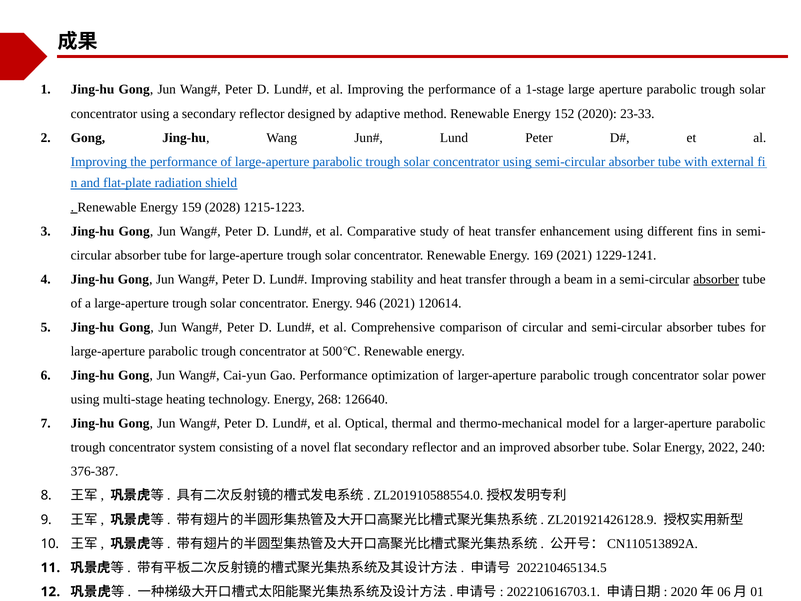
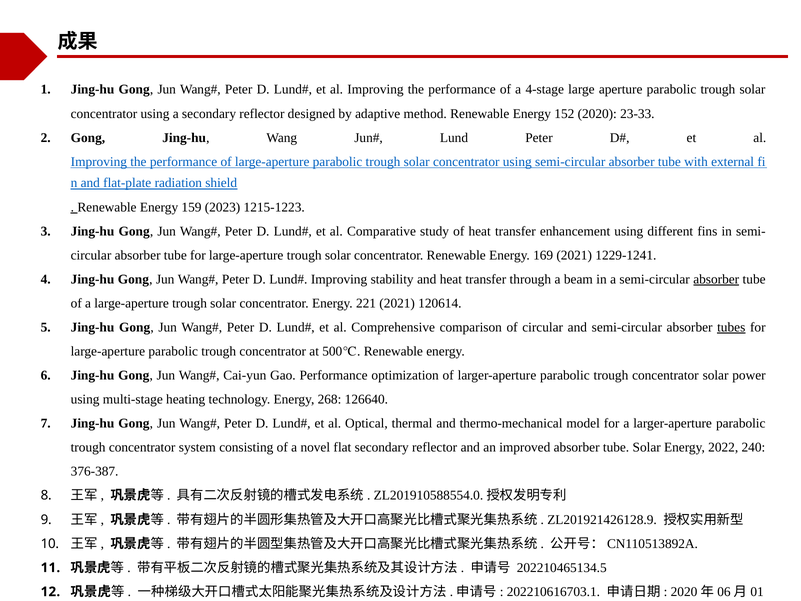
1-stage: 1-stage -> 4-stage
2028: 2028 -> 2023
946: 946 -> 221
tubes underline: none -> present
